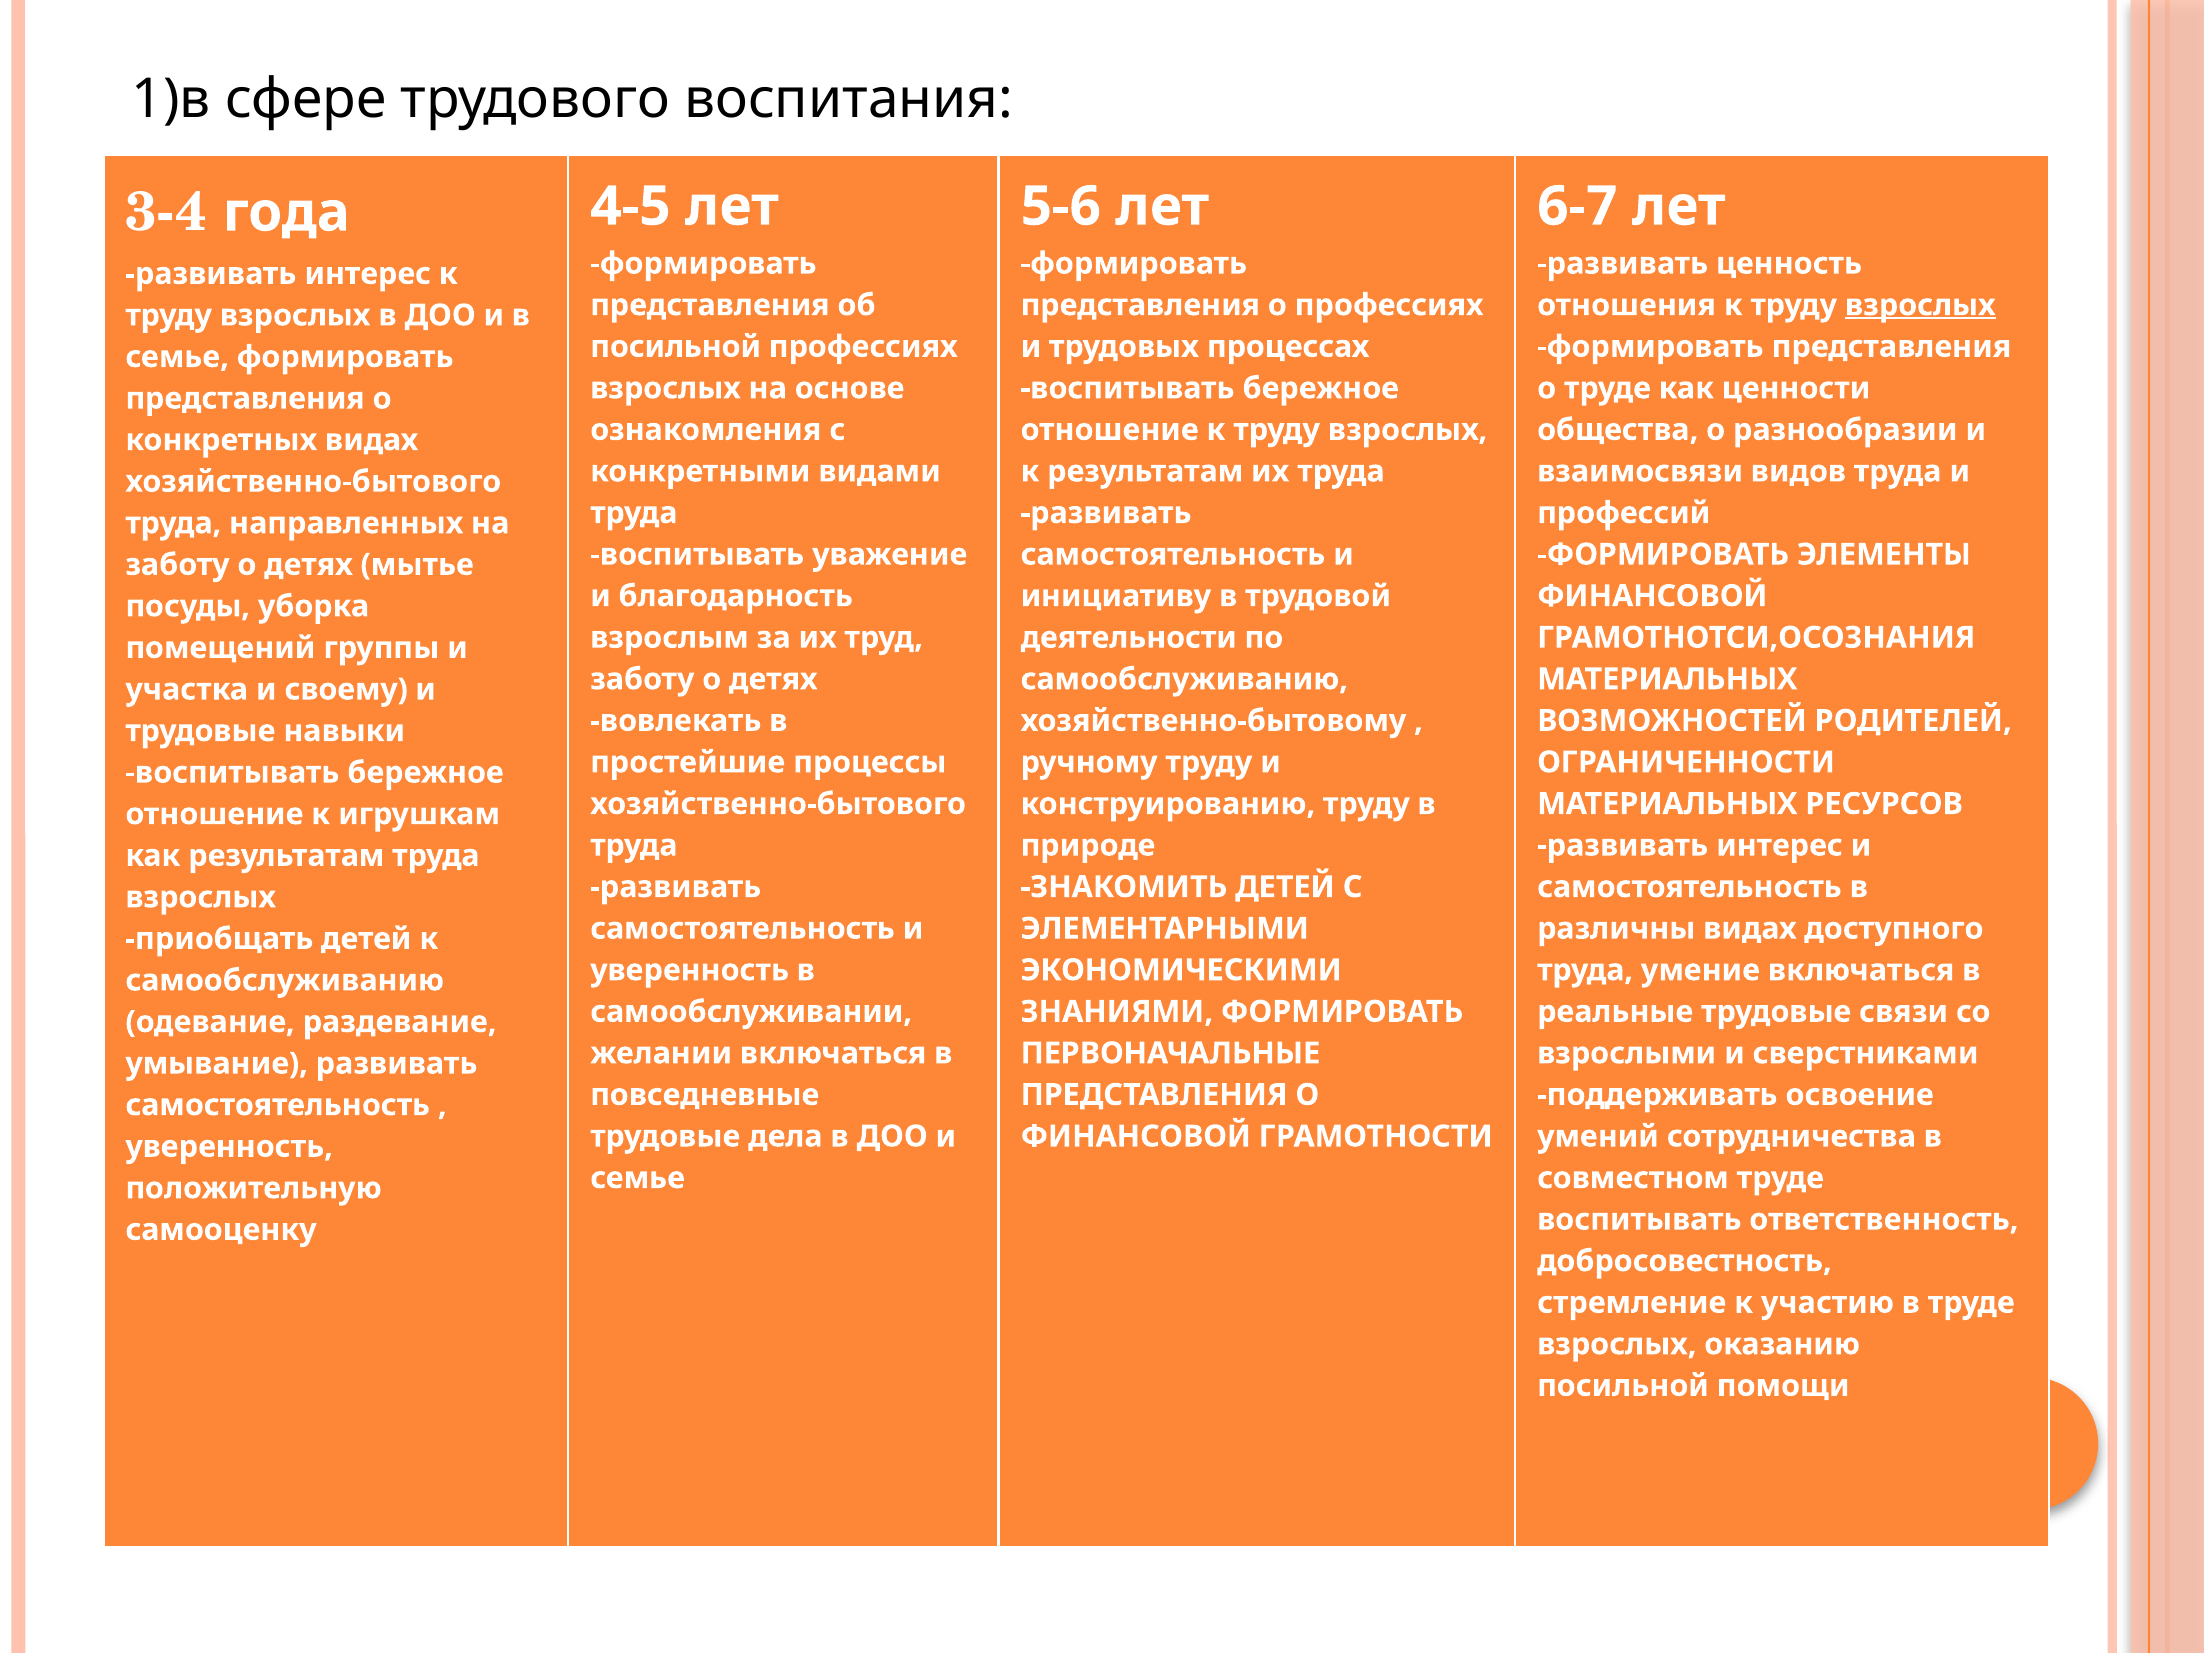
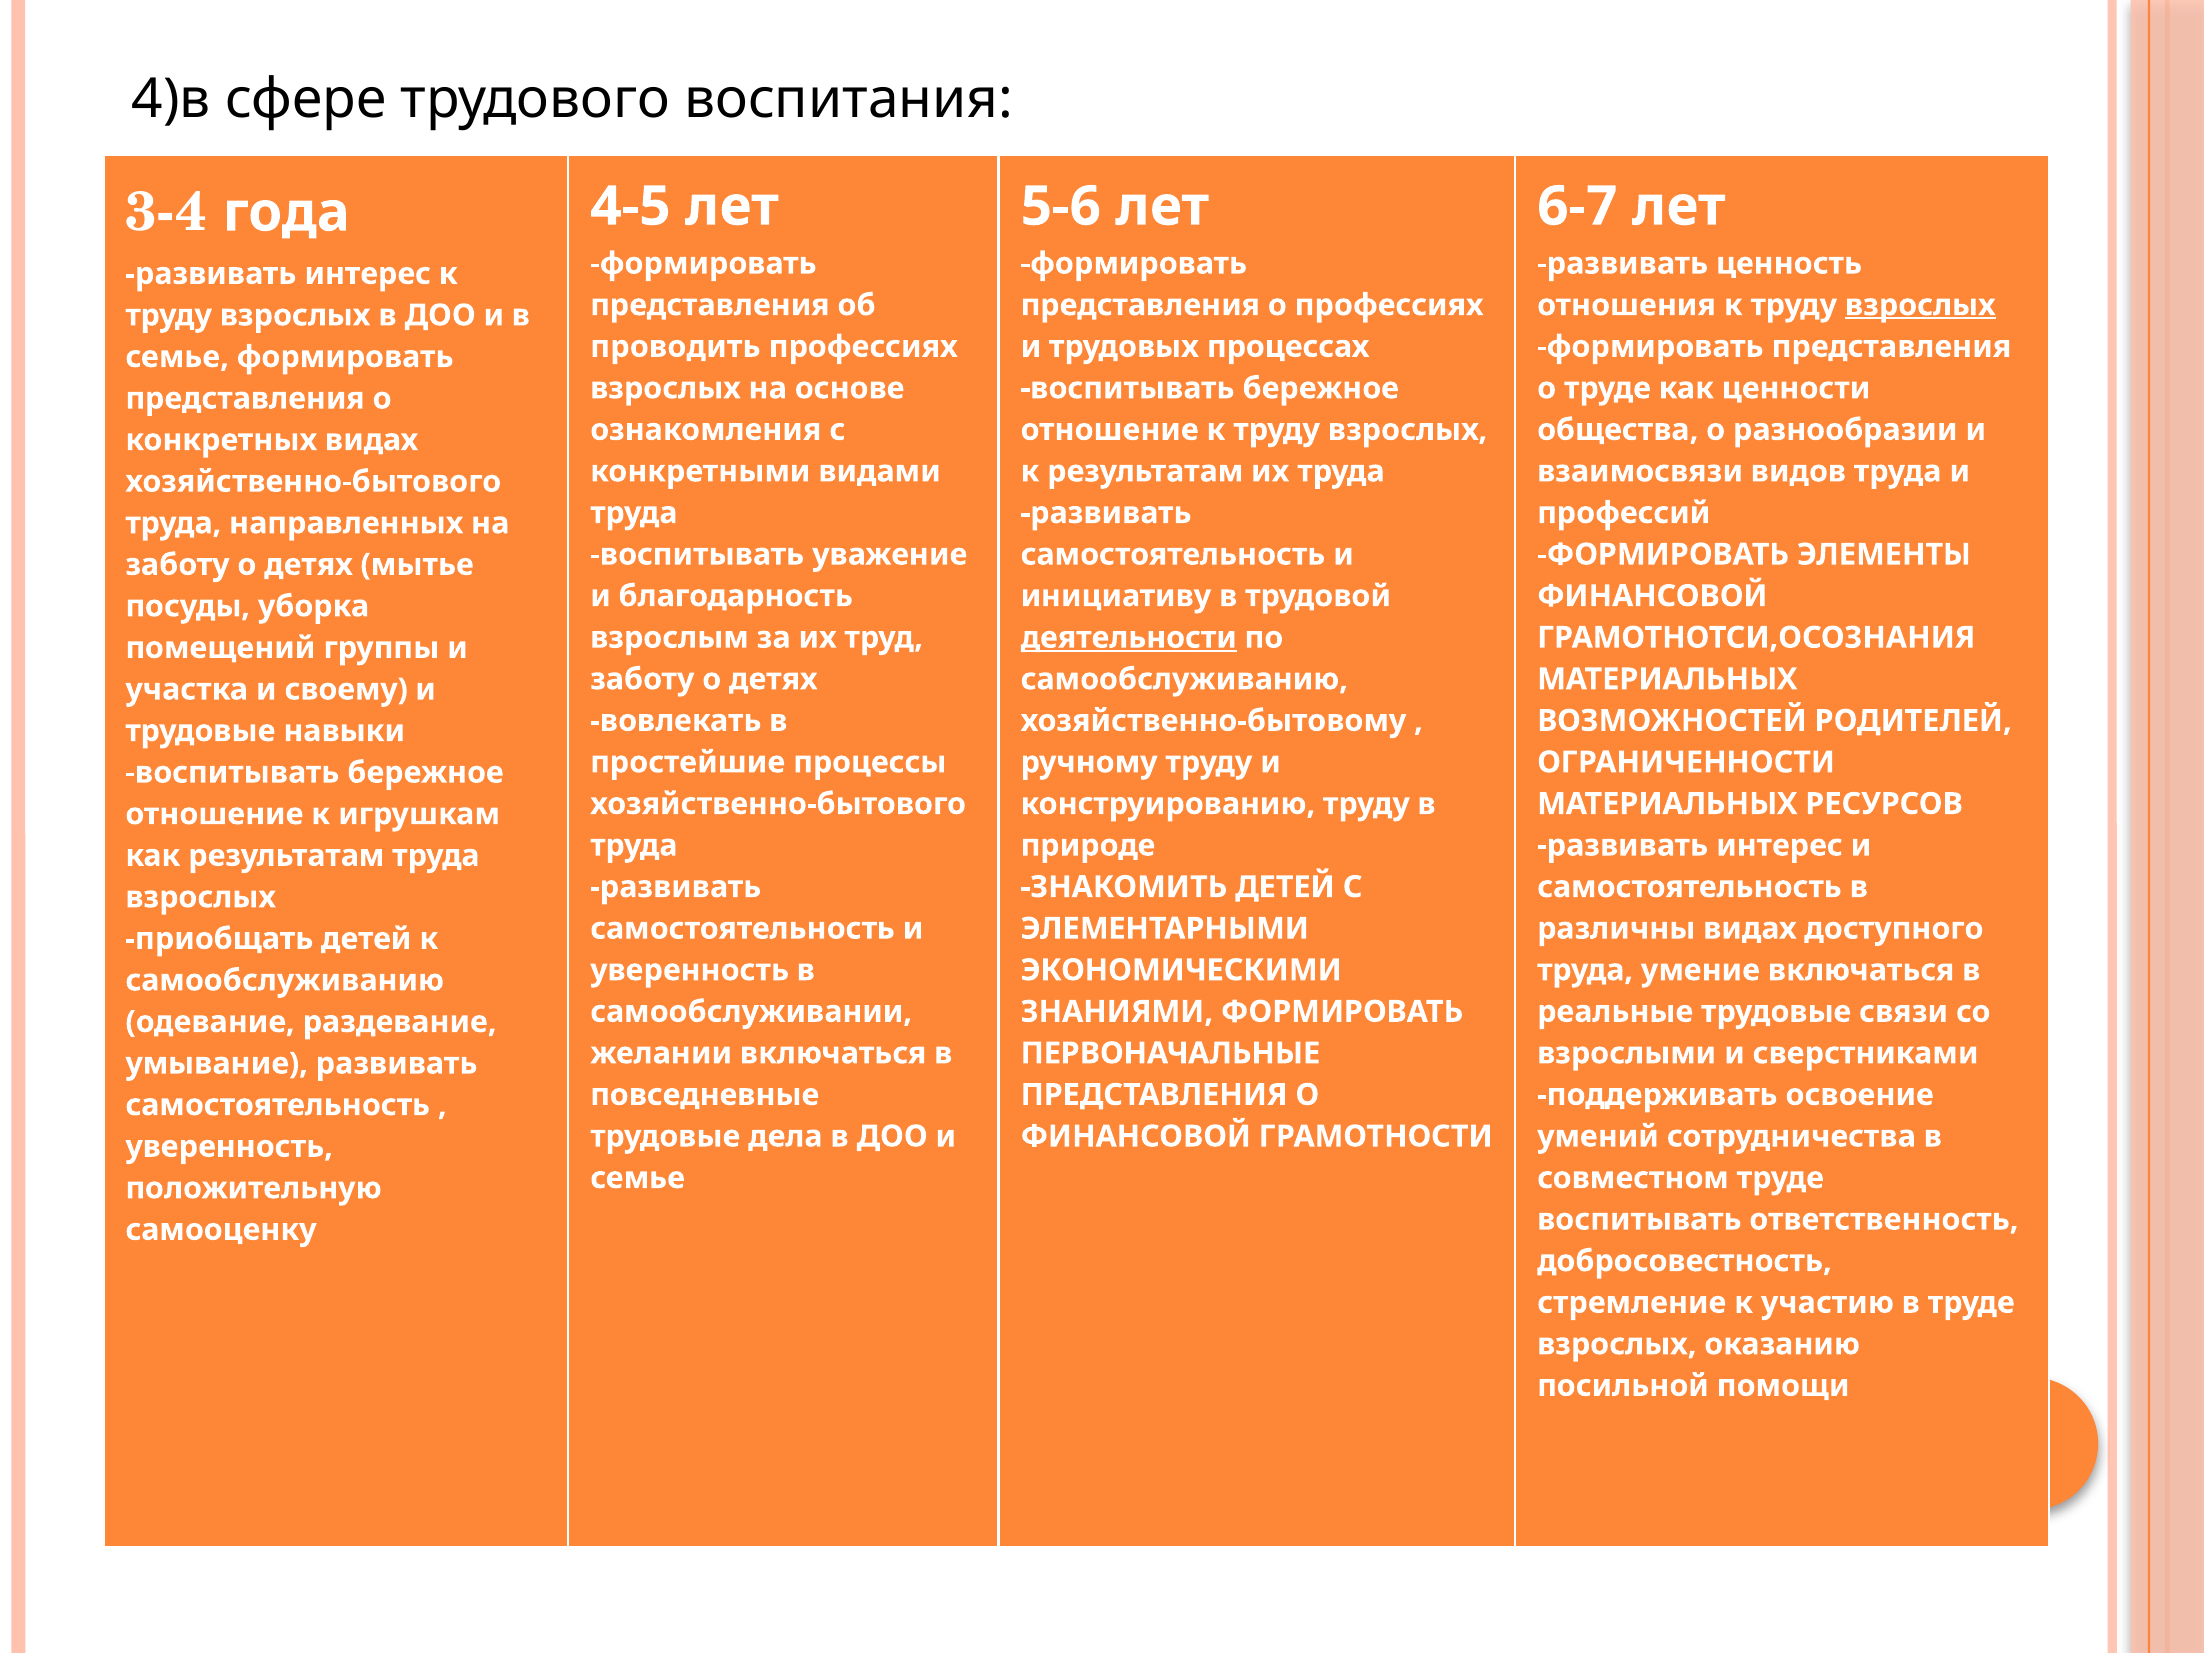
1)в: 1)в -> 4)в
посильной at (676, 347): посильной -> проводить
деятельности underline: none -> present
